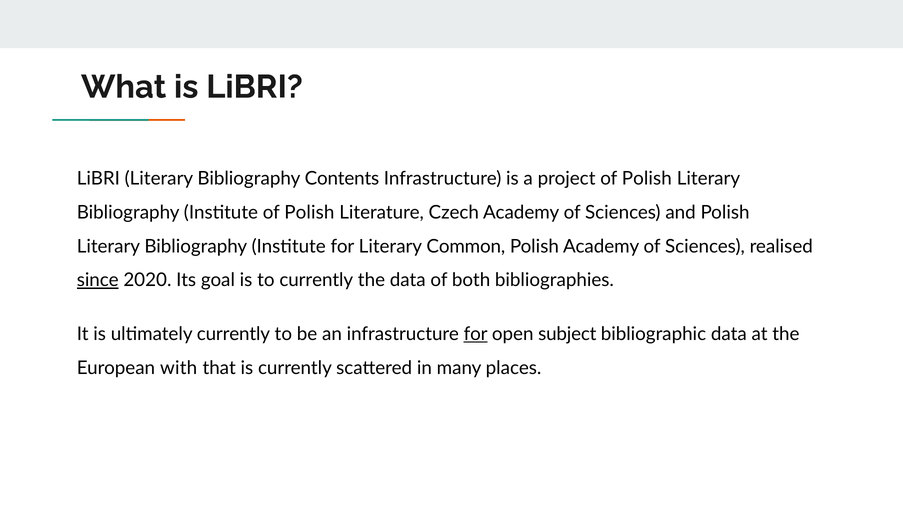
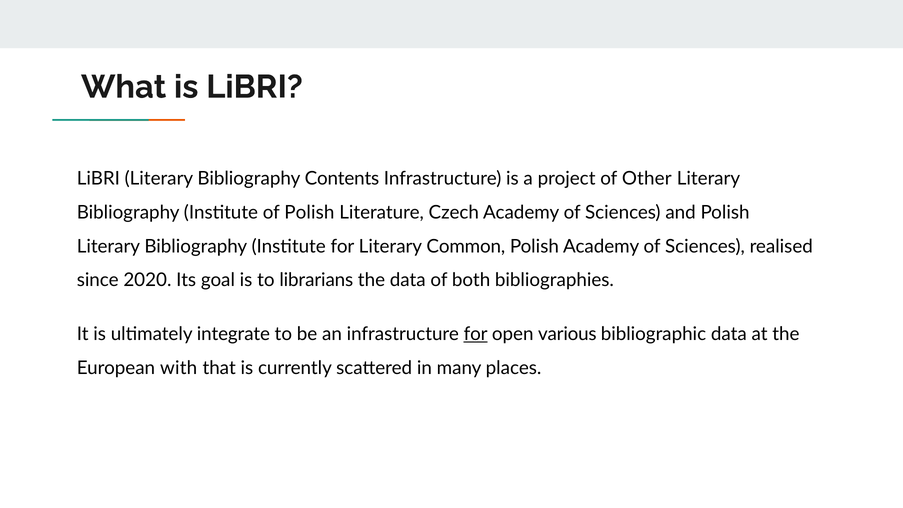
project of Polish: Polish -> Other
since underline: present -> none
to currently: currently -> librarians
ultimately currently: currently -> integrate
subject: subject -> various
